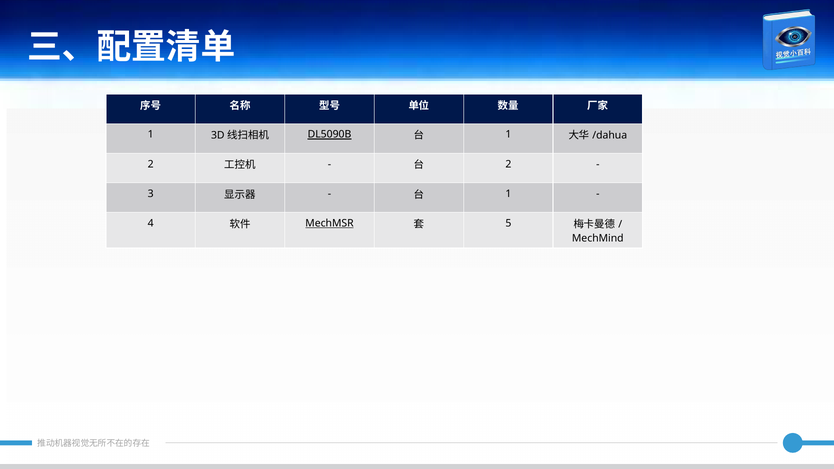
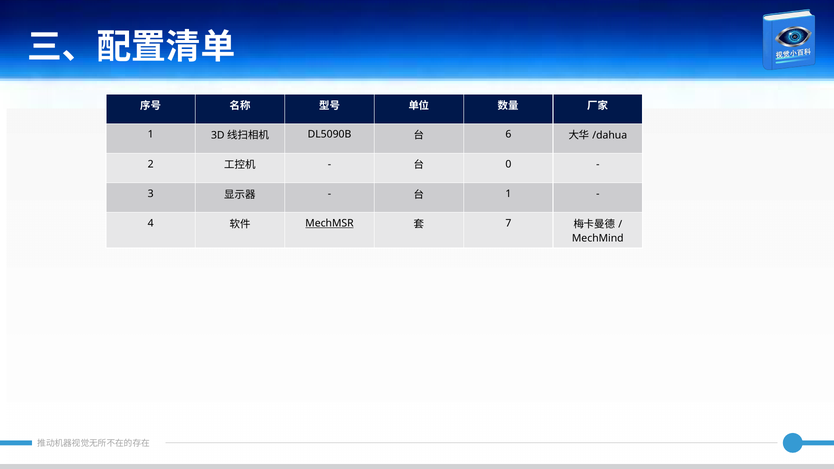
DL5090B underline: present -> none
1 at (508, 135): 1 -> 6
2 at (508, 164): 2 -> 0
5: 5 -> 7
